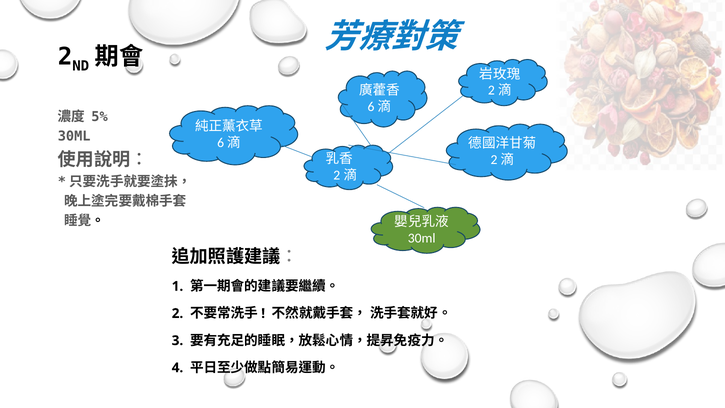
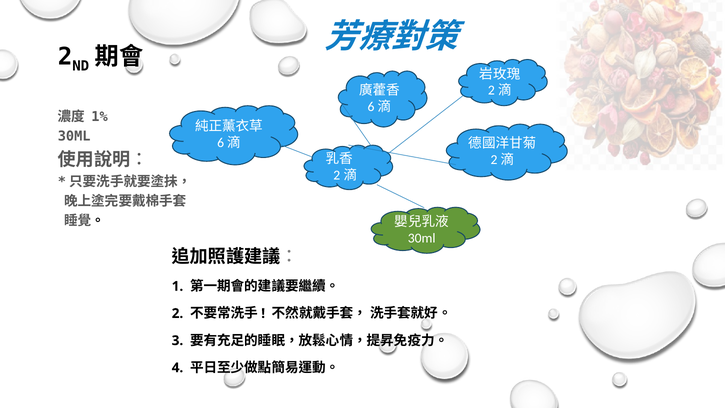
5%: 5% -> 1%
